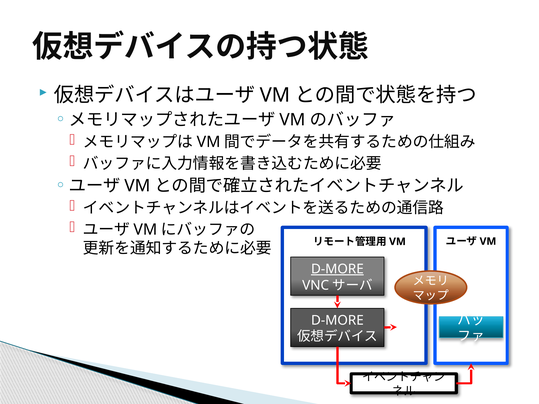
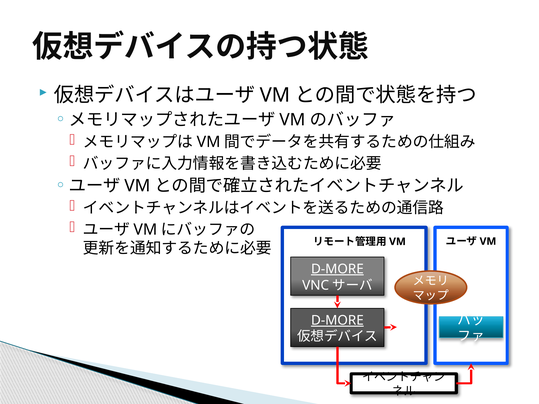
D-MORE at (337, 321) underline: none -> present
